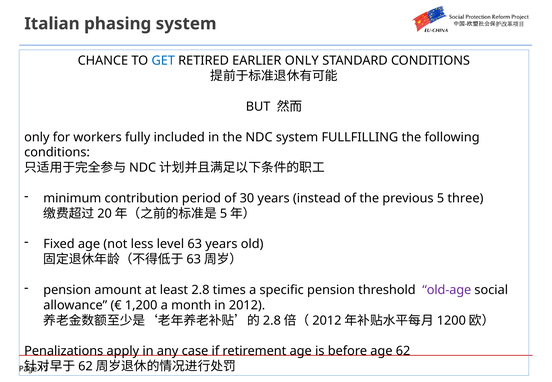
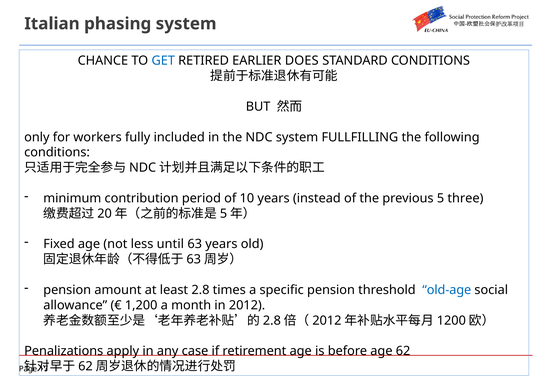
EARLIER ONLY: ONLY -> DOES
30: 30 -> 10
level: level -> until
old-age colour: purple -> blue
